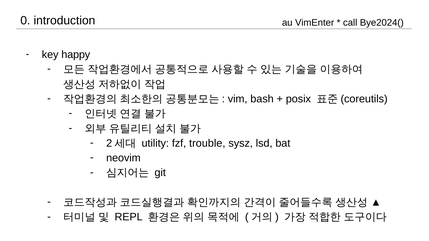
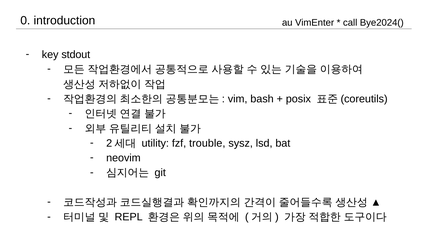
happy: happy -> stdout
